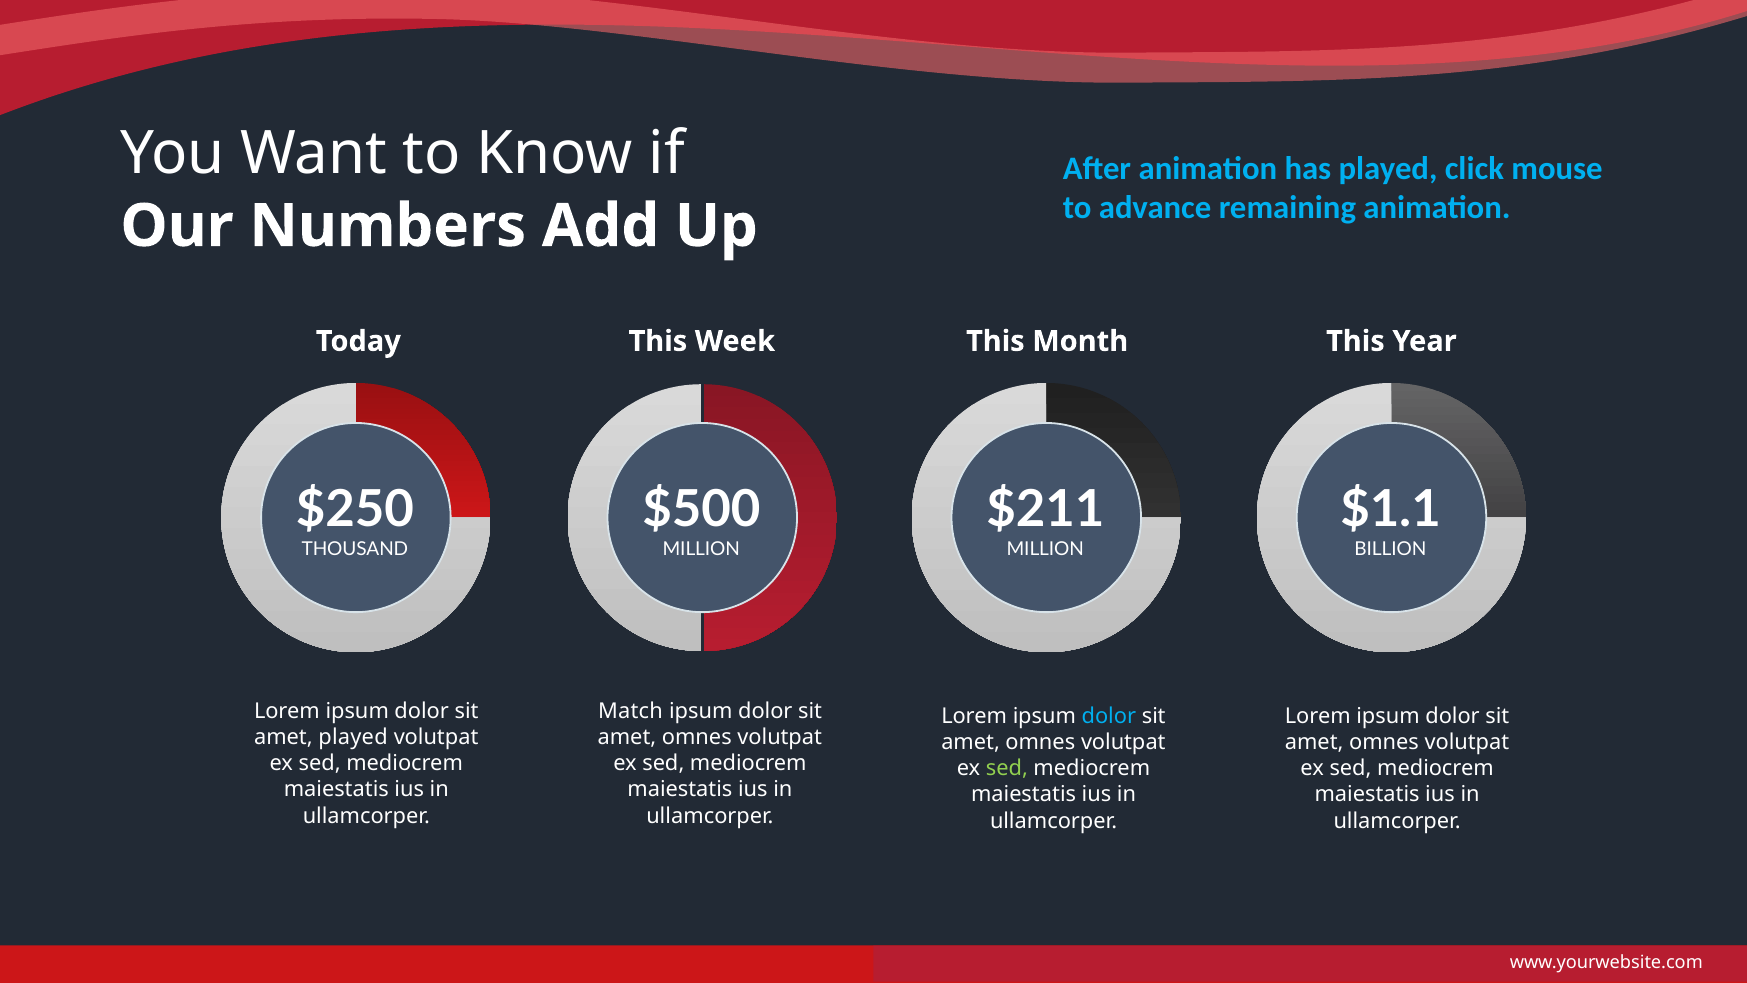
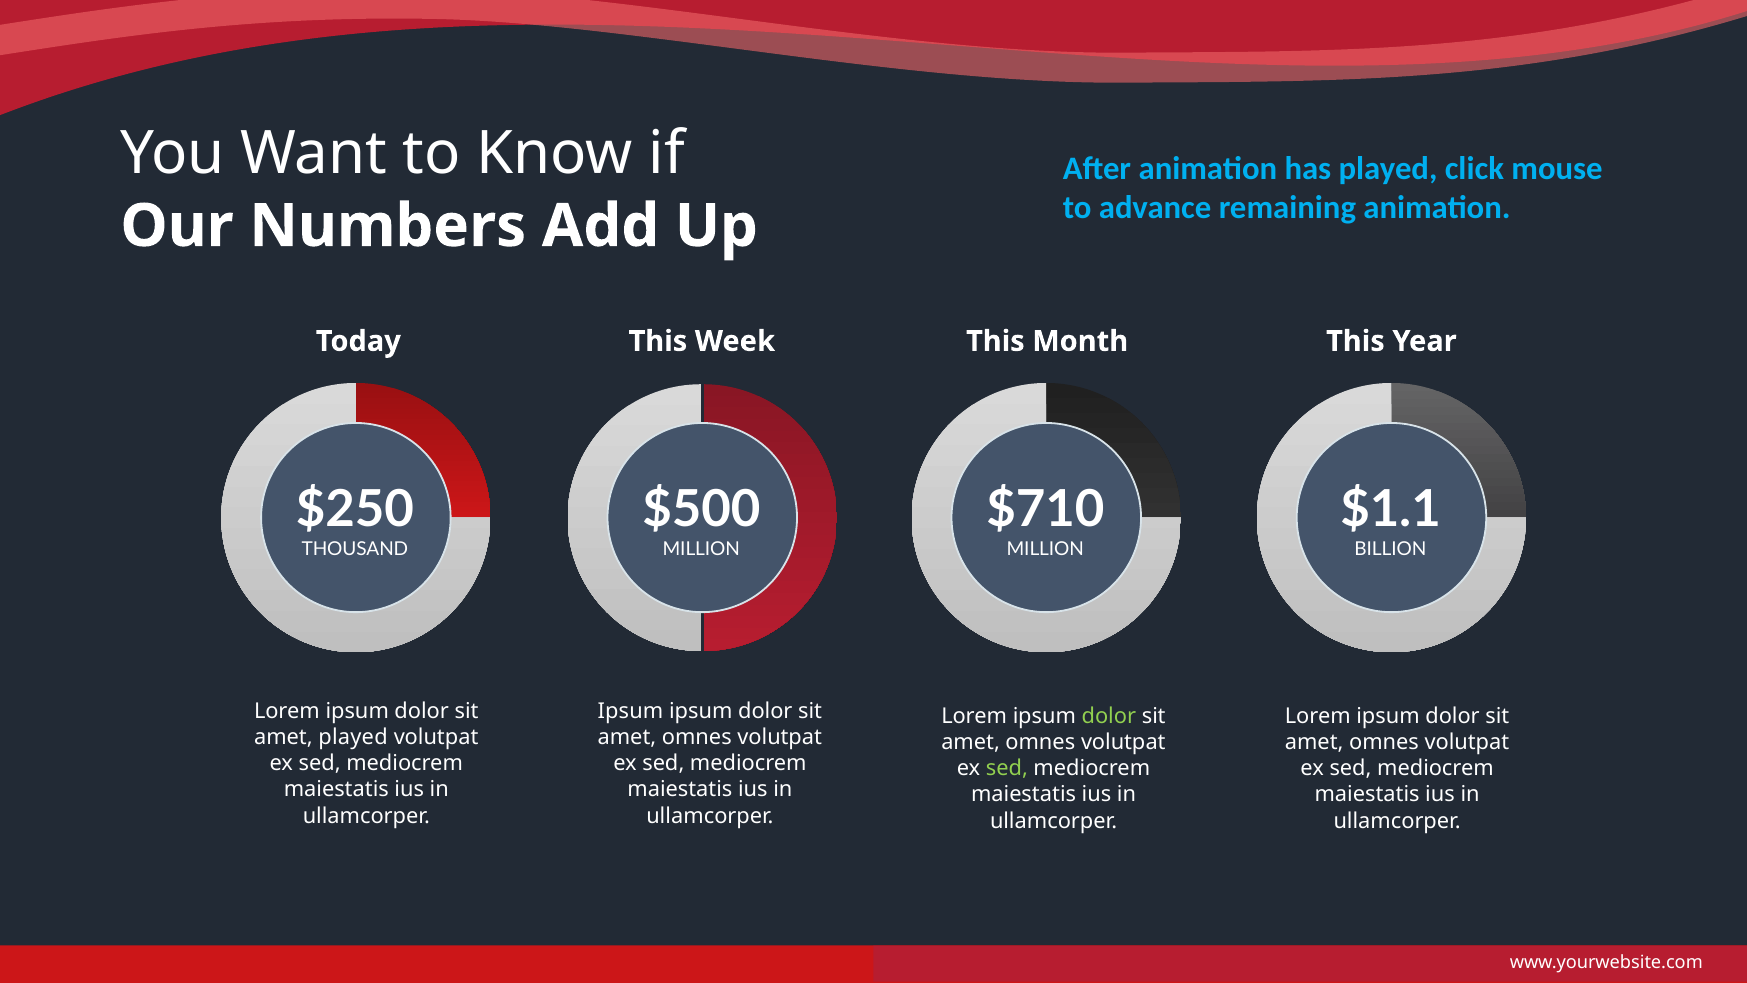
$211: $211 -> $710
Match at (630, 711): Match -> Ipsum
dolor at (1109, 716) colour: light blue -> light green
